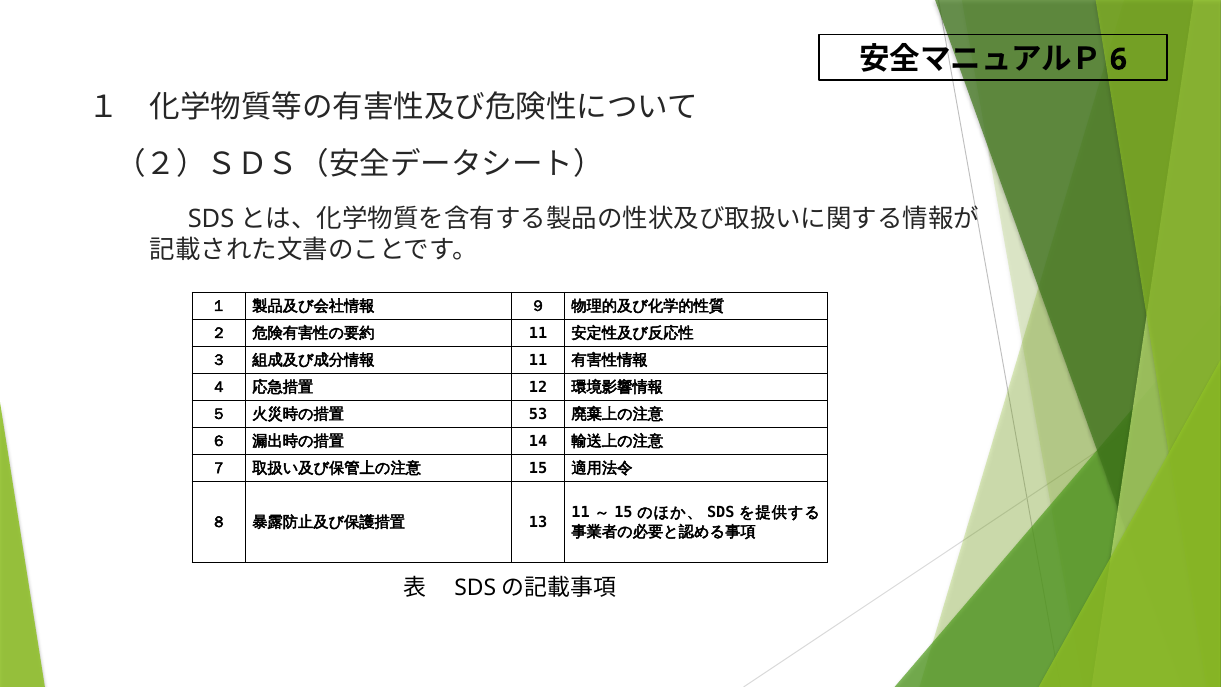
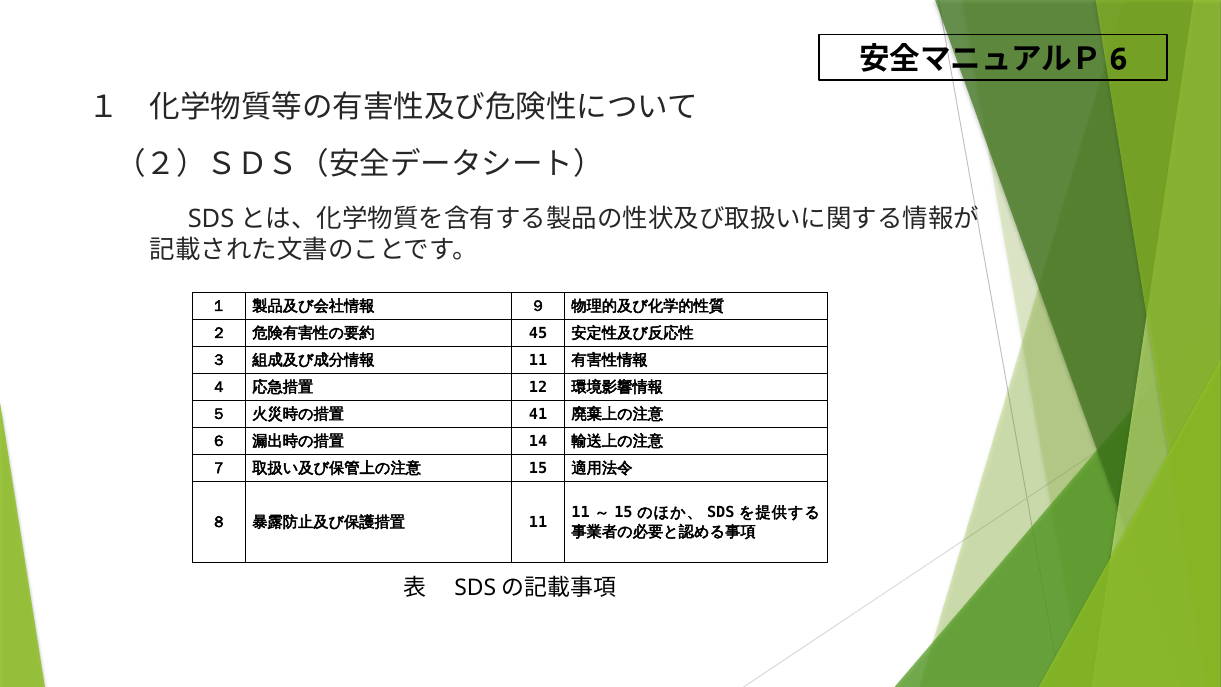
11 at (538, 333): 11 -> 45
53: 53 -> 41
13 at (538, 522): 13 -> 11
